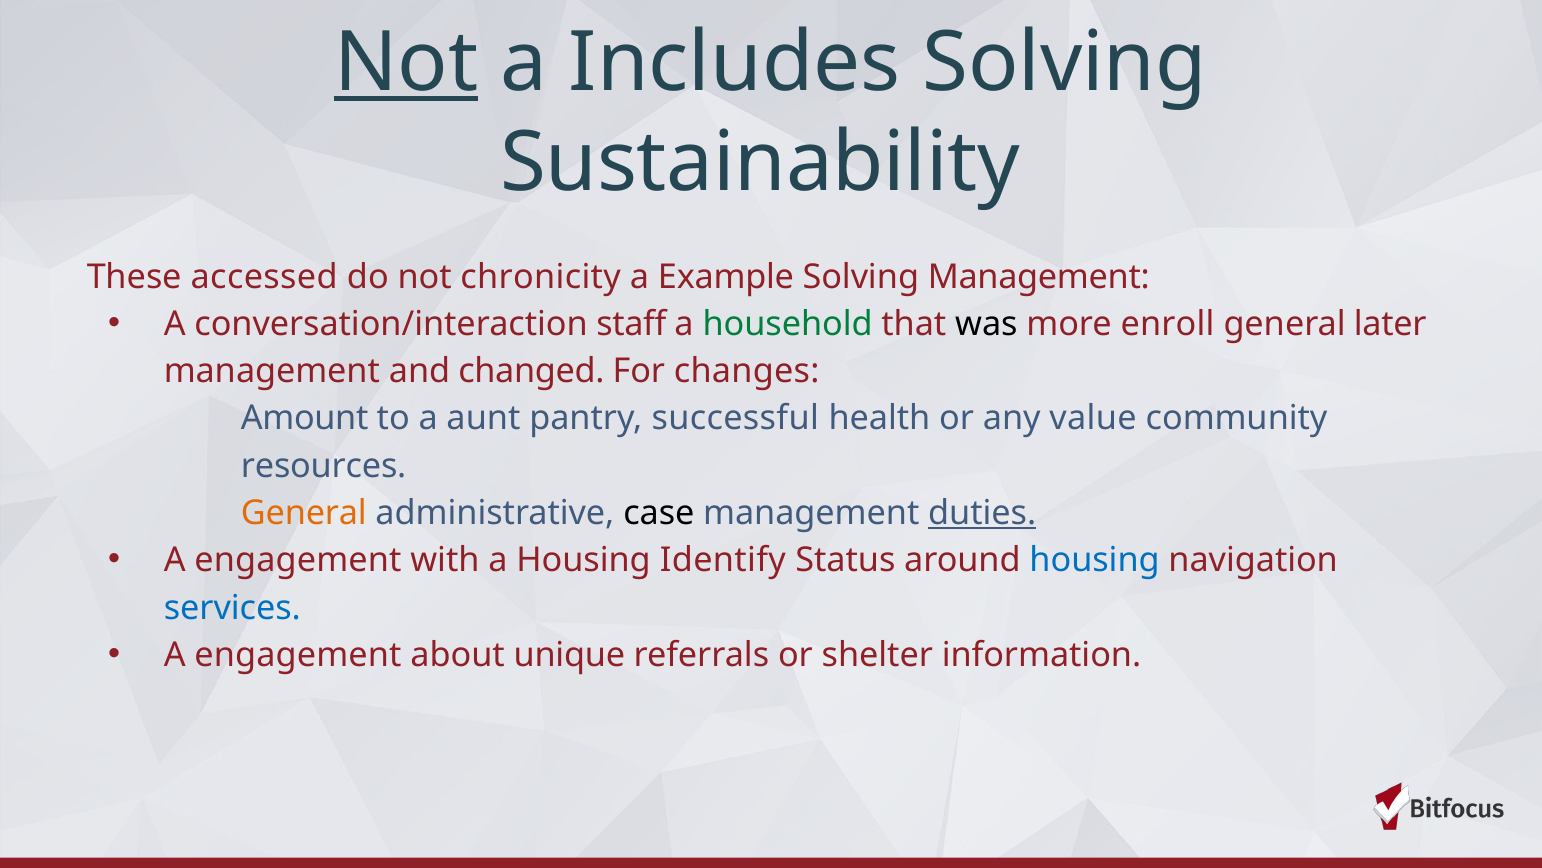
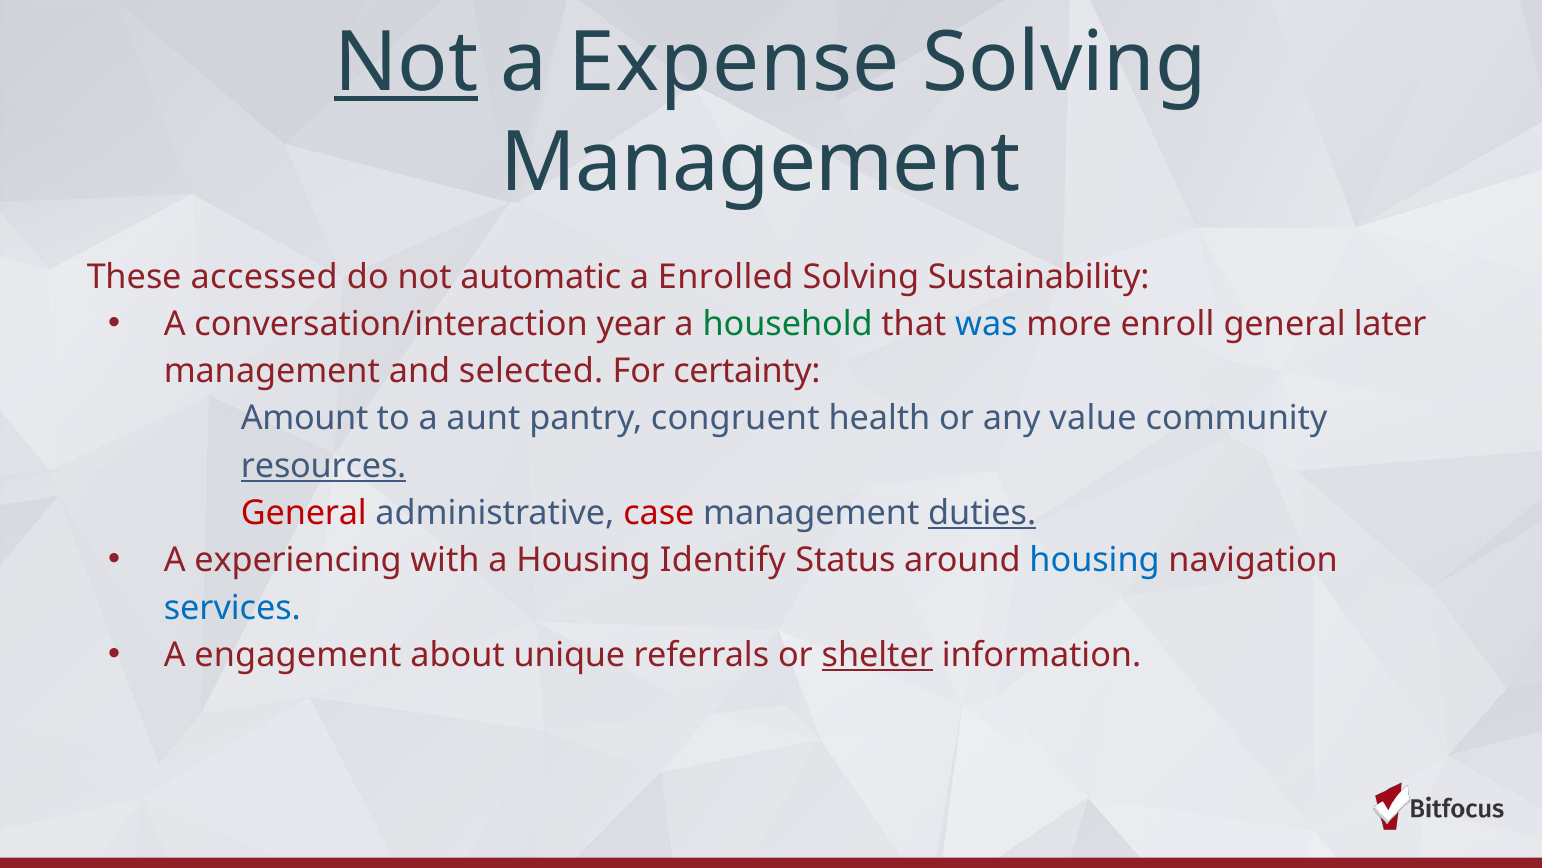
Includes: Includes -> Expense
Sustainability at (760, 163): Sustainability -> Management
chronicity: chronicity -> automatic
Example: Example -> Enrolled
Solving Management: Management -> Sustainability
staff: staff -> year
was colour: black -> blue
changed: changed -> selected
changes: changes -> certainty
successful: successful -> congruent
resources underline: none -> present
General at (304, 513) colour: orange -> red
case colour: black -> red
engagement at (298, 560): engagement -> experiencing
shelter underline: none -> present
